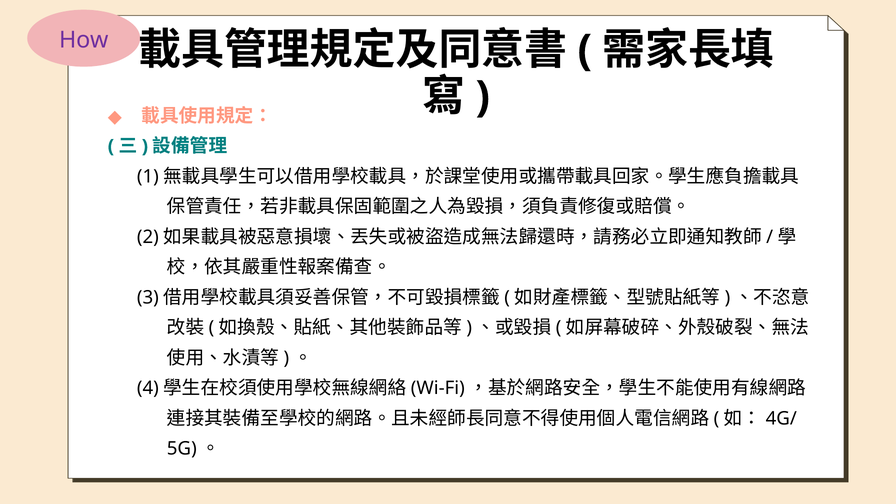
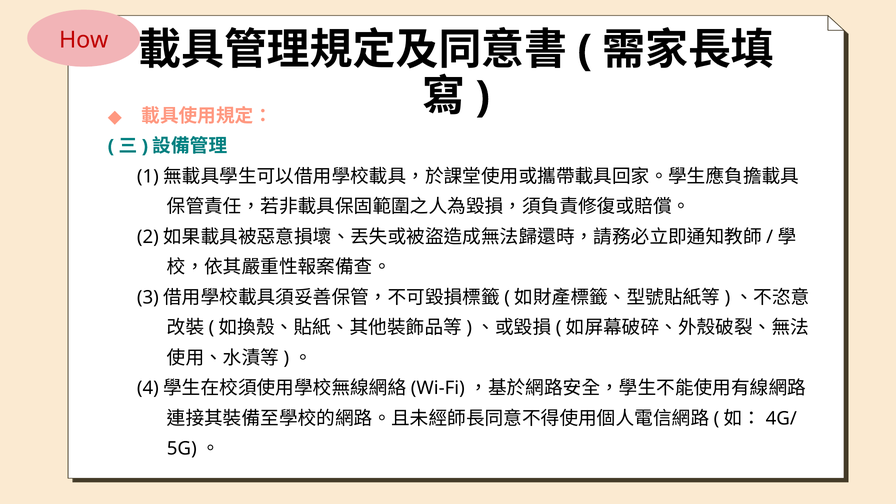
How colour: purple -> red
